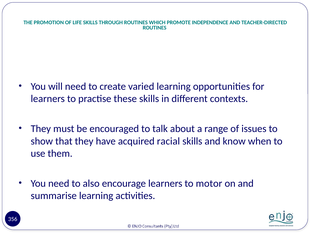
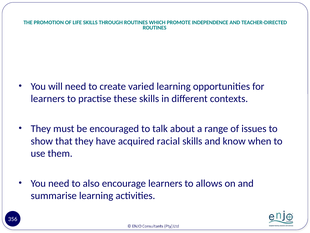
motor: motor -> allows
